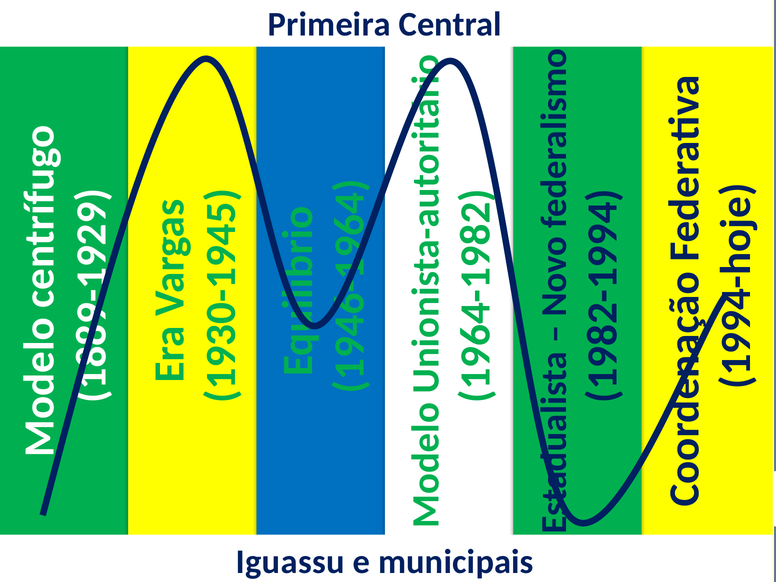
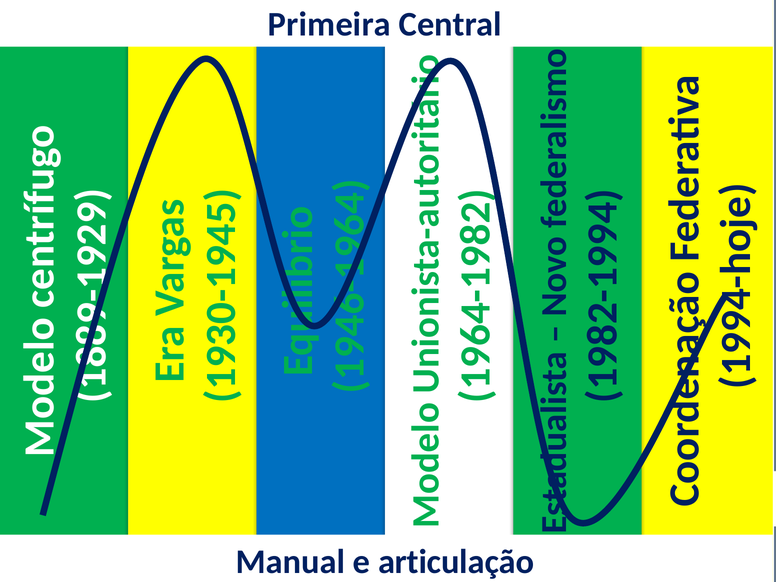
Iguassu: Iguassu -> Manual
e municipais: municipais -> articulação
